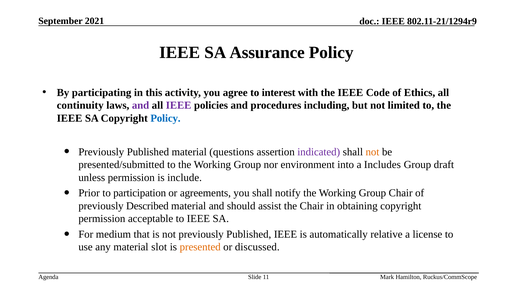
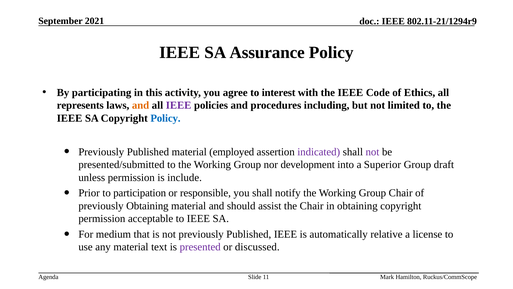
continuity: continuity -> represents
and at (141, 105) colour: purple -> orange
questions: questions -> employed
not at (372, 152) colour: orange -> purple
environment: environment -> development
Includes: Includes -> Superior
agreements: agreements -> responsible
previously Described: Described -> Obtaining
slot: slot -> text
presented colour: orange -> purple
